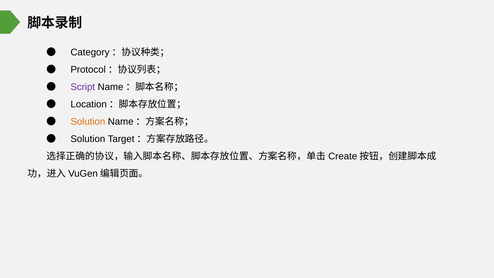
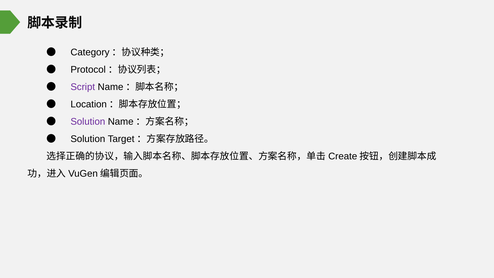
Solution at (88, 122) colour: orange -> purple
